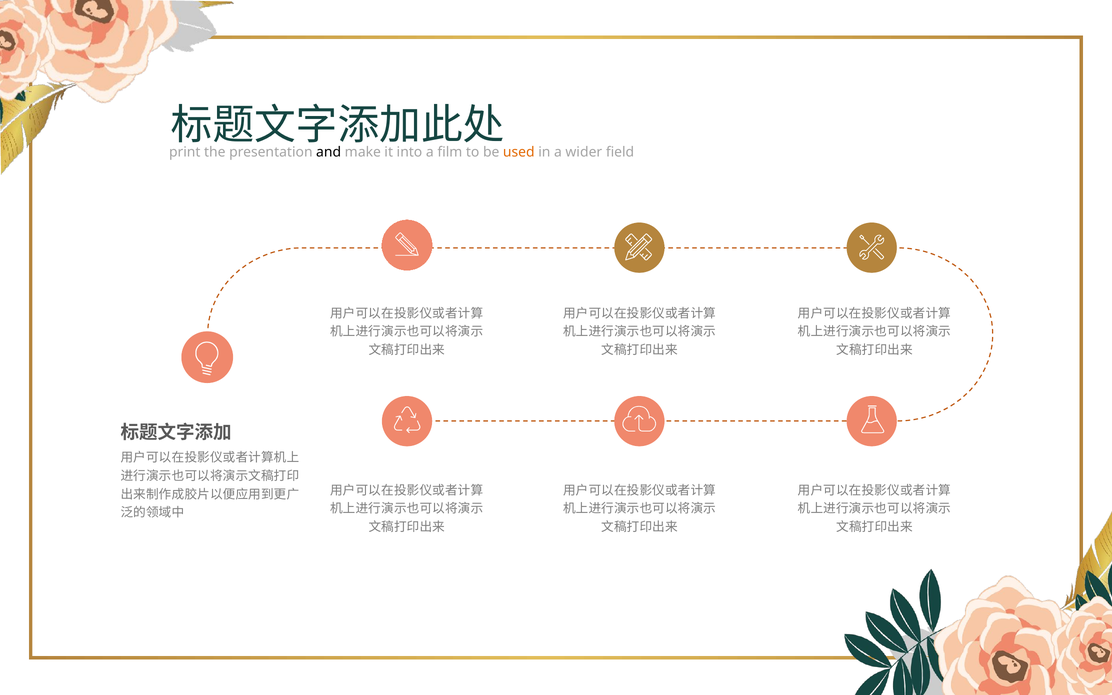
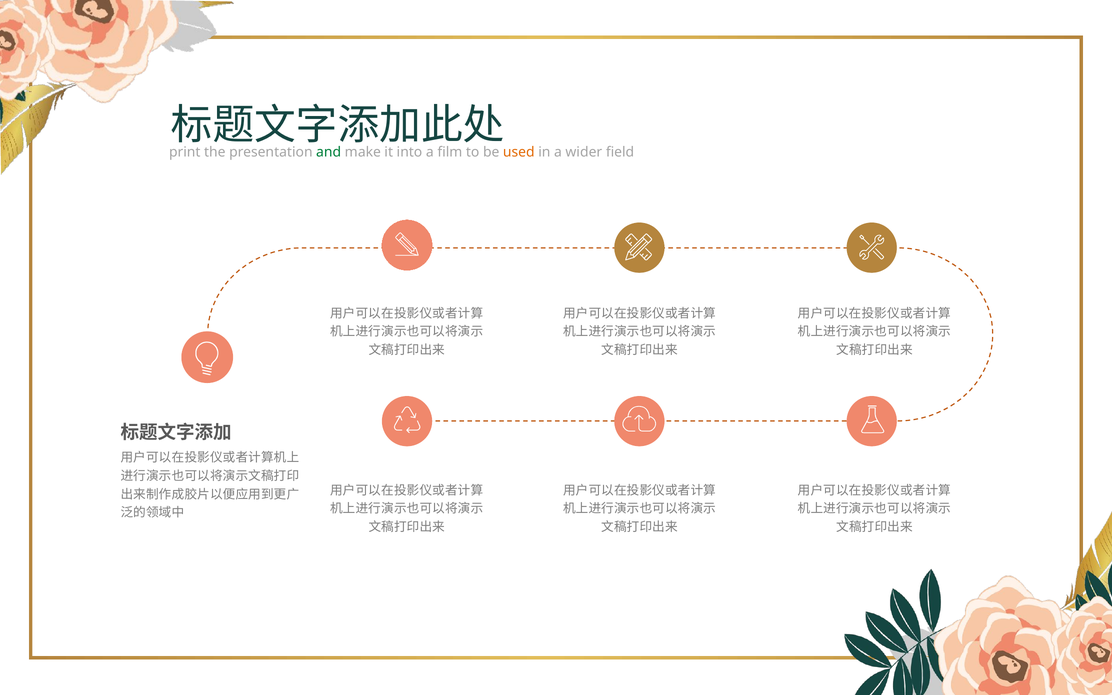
and colour: black -> green
